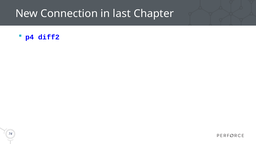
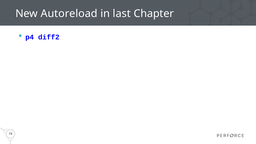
Connection: Connection -> Autoreload
